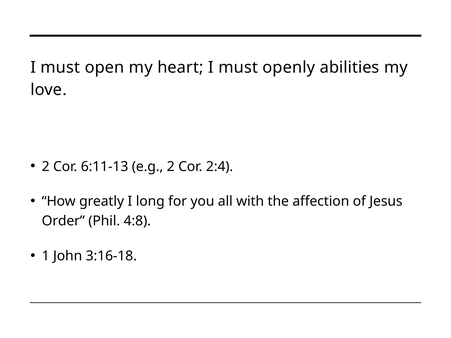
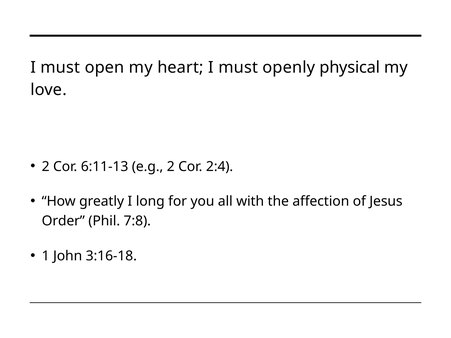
abilities: abilities -> physical
4:8: 4:8 -> 7:8
